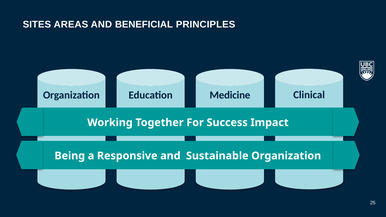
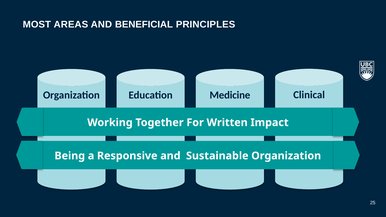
SITES: SITES -> MOST
Success: Success -> Written
